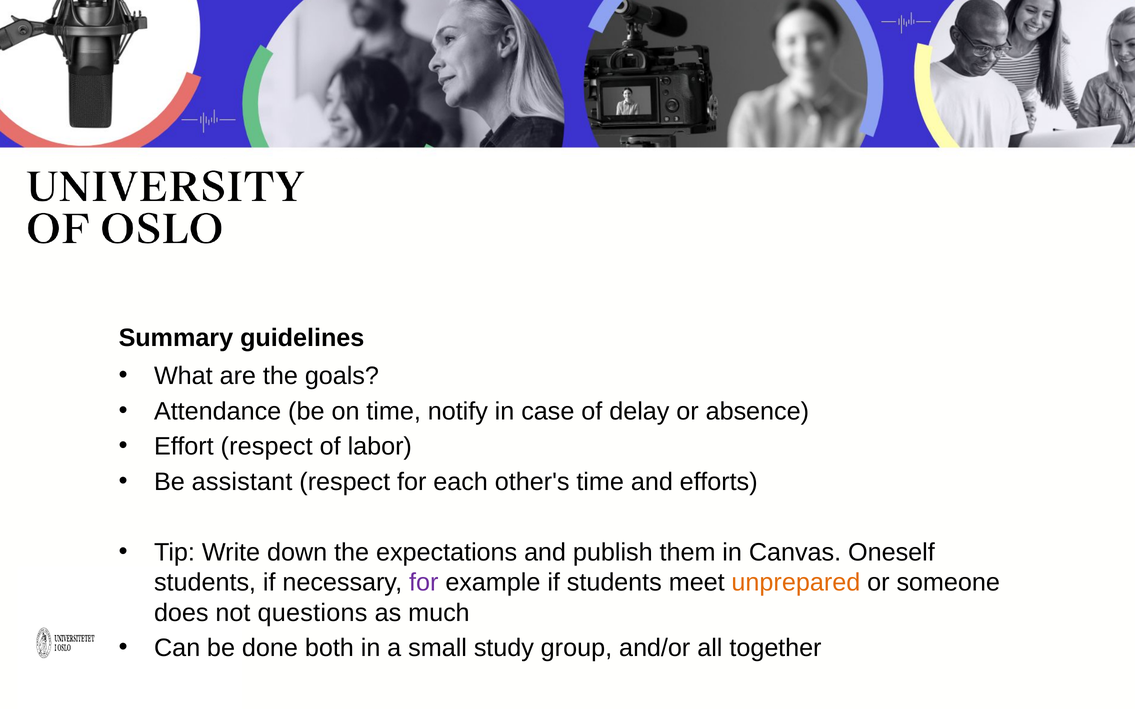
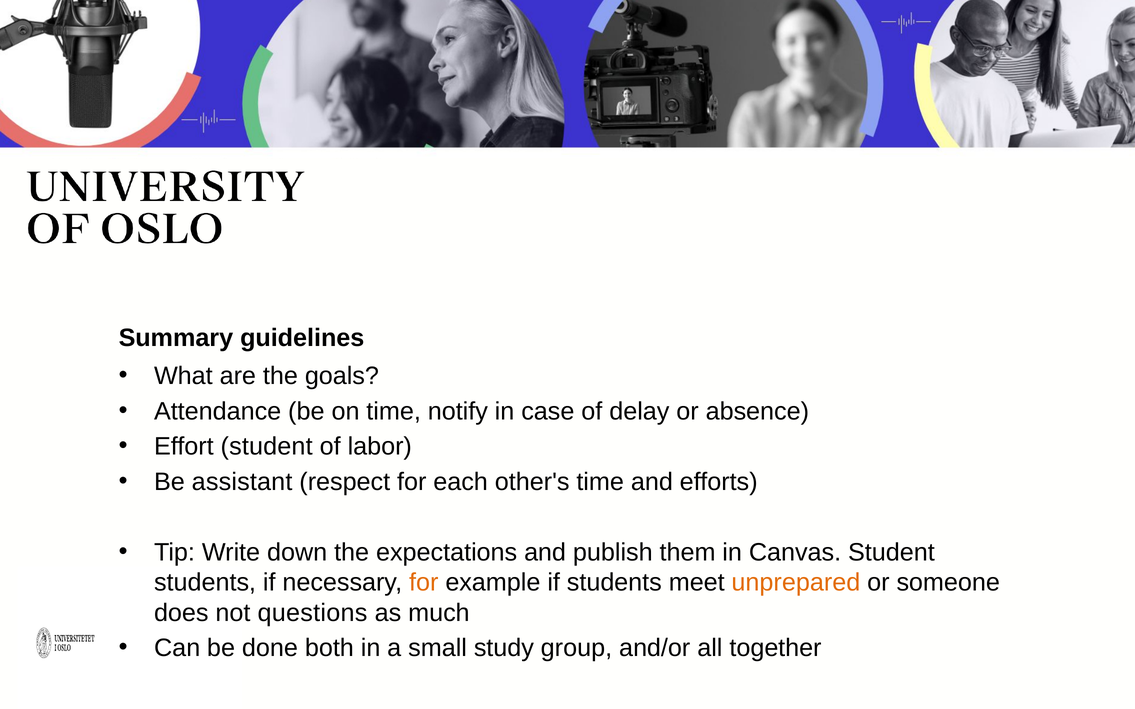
Effort respect: respect -> student
Canvas Oneself: Oneself -> Student
for at (424, 583) colour: purple -> orange
